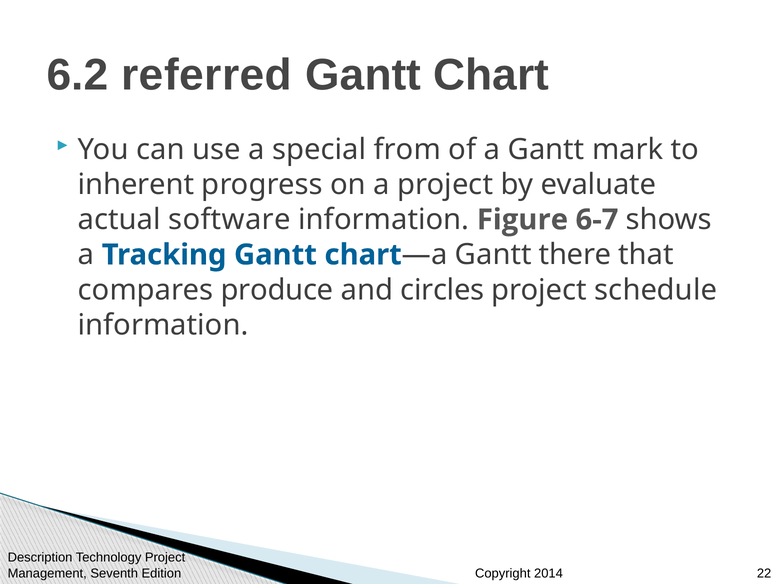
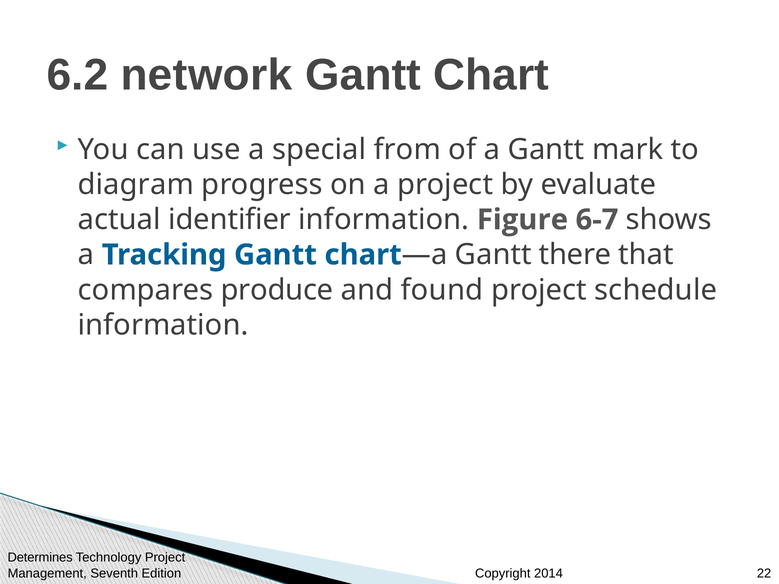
referred: referred -> network
inherent: inherent -> diagram
software: software -> identifier
circles: circles -> found
Description: Description -> Determines
